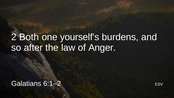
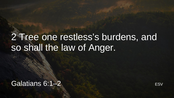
Both: Both -> Tree
yourself’s: yourself’s -> restless’s
after: after -> shall
